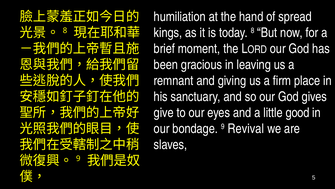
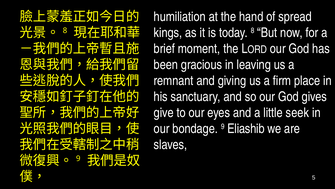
good: good -> seek
Revival: Revival -> Eliashib
